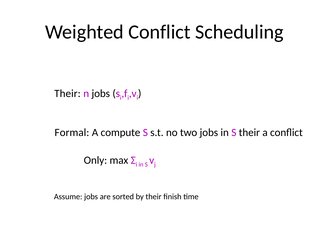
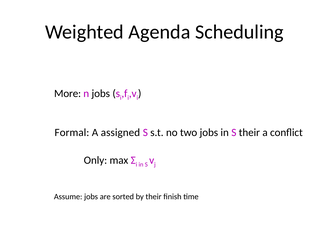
Weighted Conflict: Conflict -> Agenda
Their at (67, 93): Their -> More
compute: compute -> assigned
